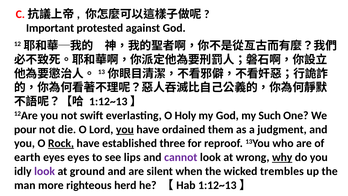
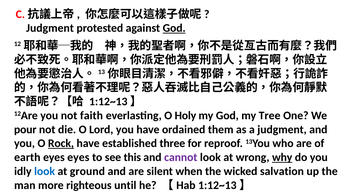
Important at (50, 28): Important -> Judgment
God at (174, 28) underline: none -> present
swift: swift -> faith
Such: Such -> Tree
you at (125, 129) underline: present -> none
lips: lips -> this
look at (45, 171) colour: purple -> blue
trembles: trembles -> salvation
herd: herd -> until
